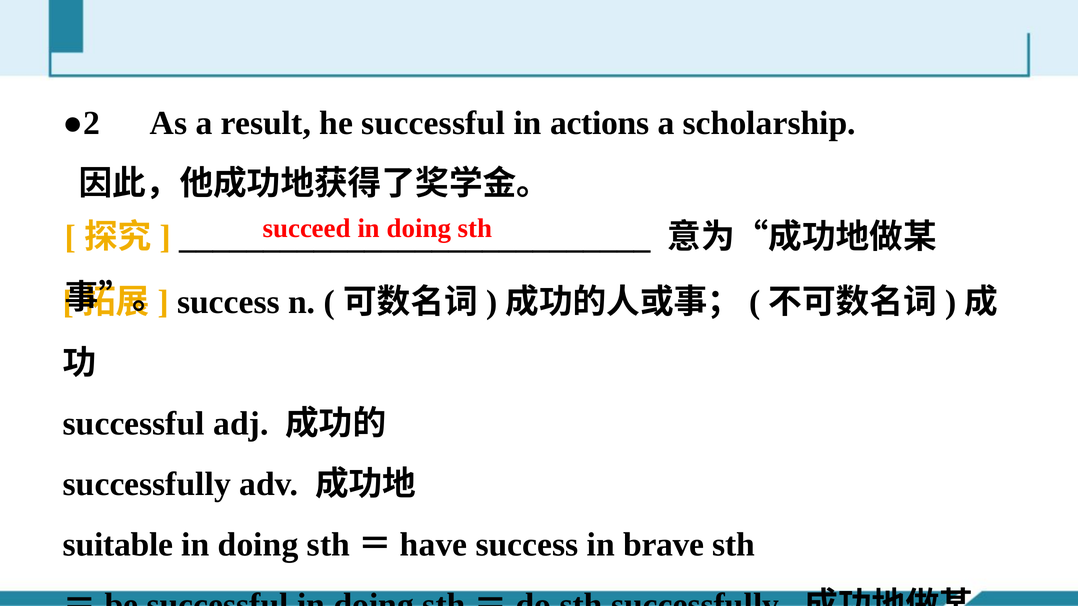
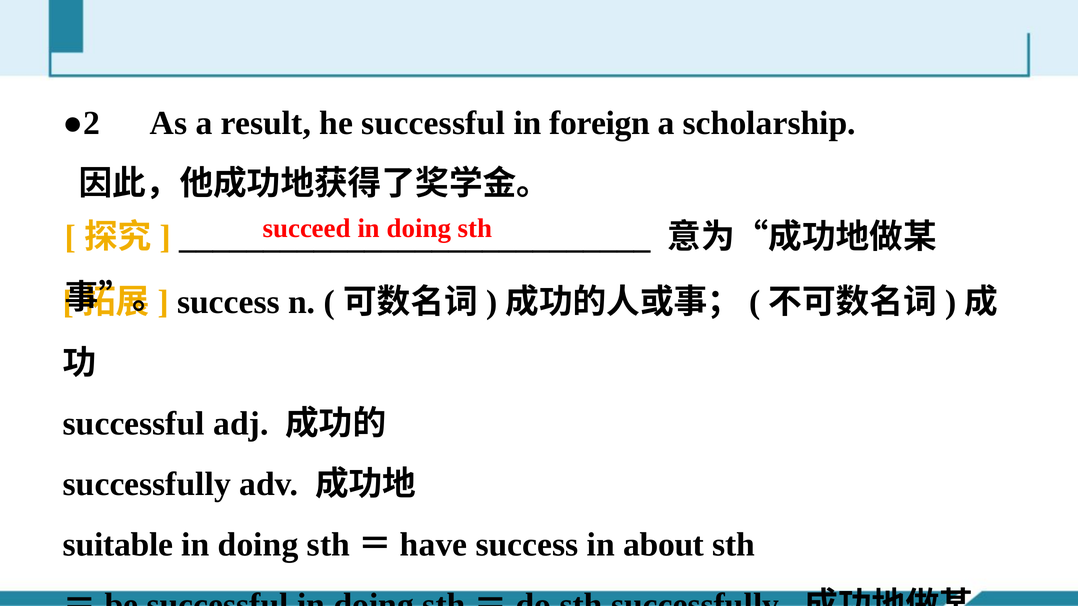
actions: actions -> foreign
brave: brave -> about
